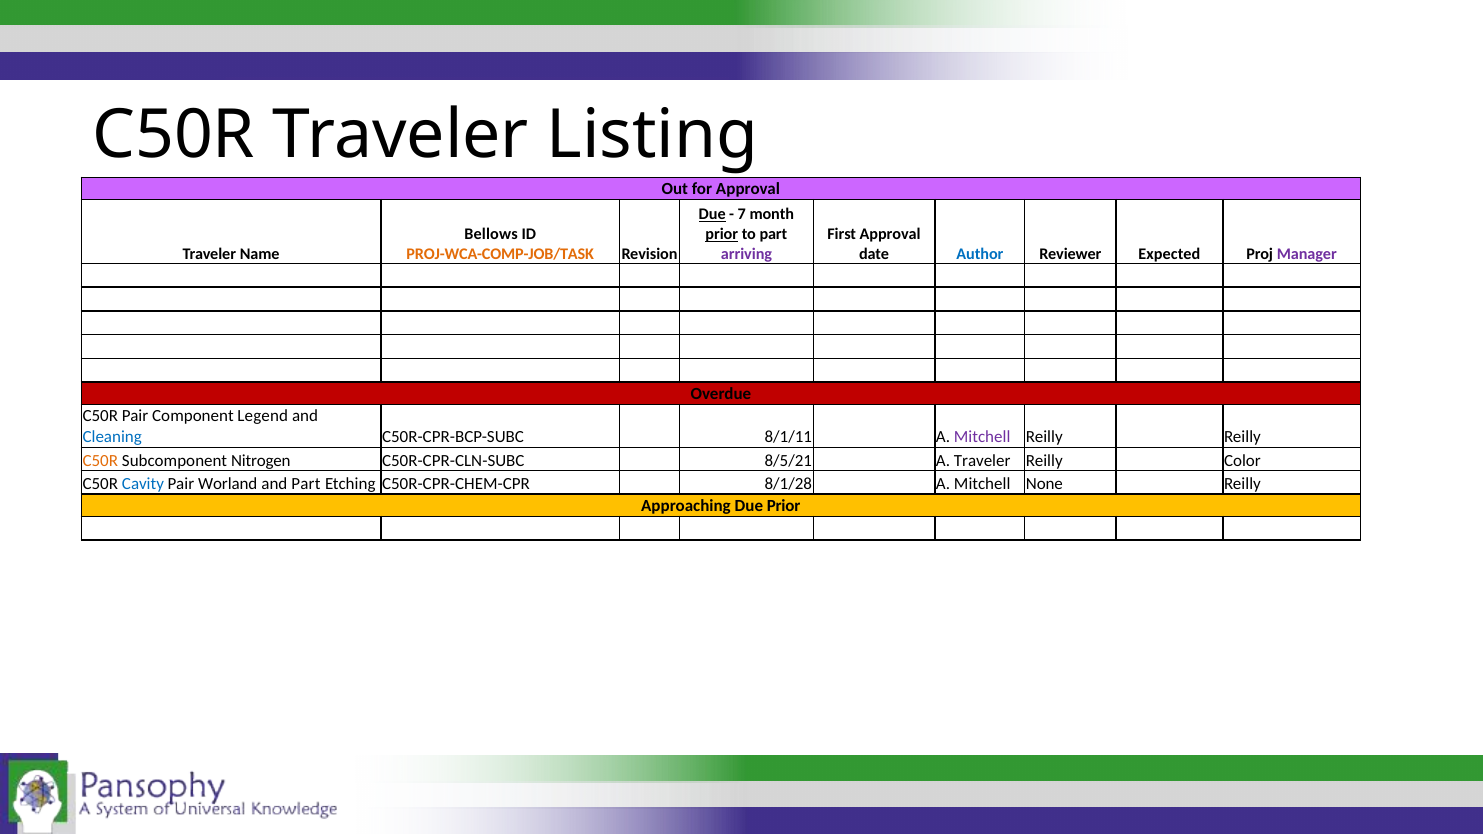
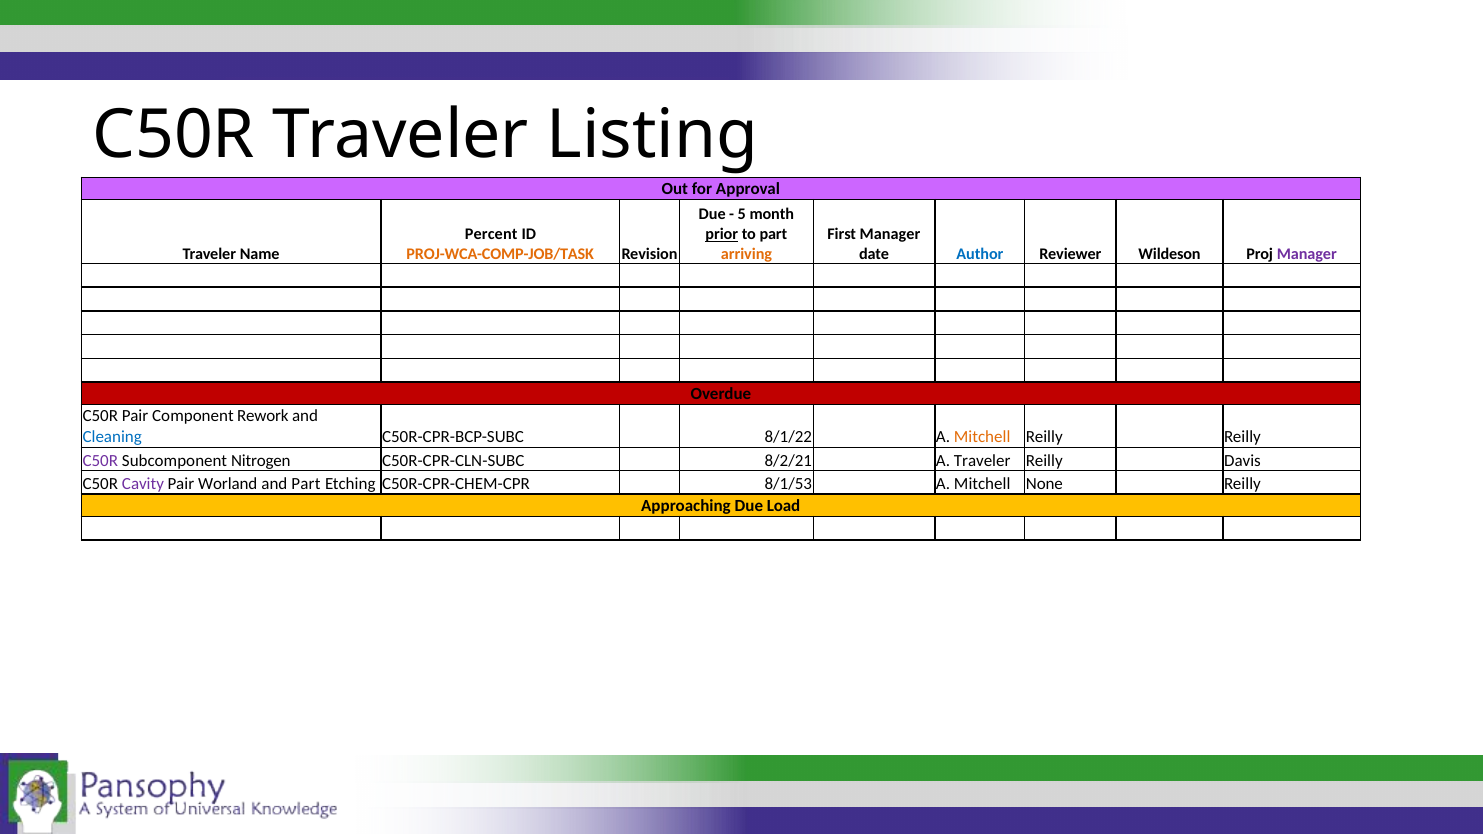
Due at (712, 215) underline: present -> none
7: 7 -> 5
Bellows: Bellows -> Percent
First Approval: Approval -> Manager
arriving colour: purple -> orange
Expected: Expected -> Wildeson
Legend: Legend -> Rework
8/1/11: 8/1/11 -> 8/1/22
Mitchell at (982, 437) colour: purple -> orange
C50R at (100, 461) colour: orange -> purple
8/5/21: 8/5/21 -> 8/2/21
Color: Color -> Davis
Cavity colour: blue -> purple
8/1/28: 8/1/28 -> 8/1/53
Due Prior: Prior -> Load
